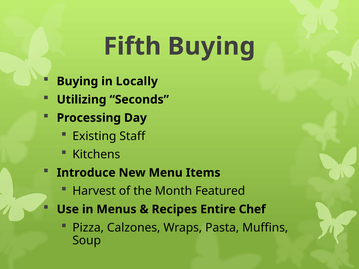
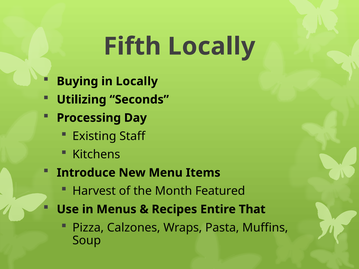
Fifth Buying: Buying -> Locally
Chef: Chef -> That
